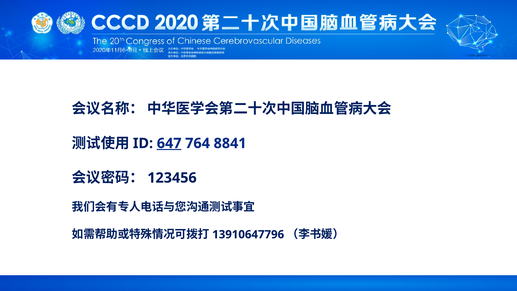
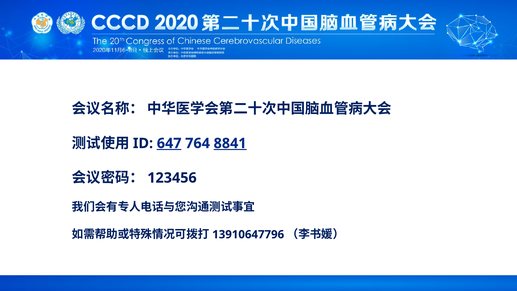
8841 underline: none -> present
